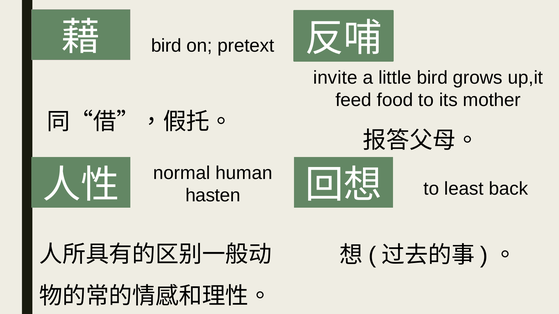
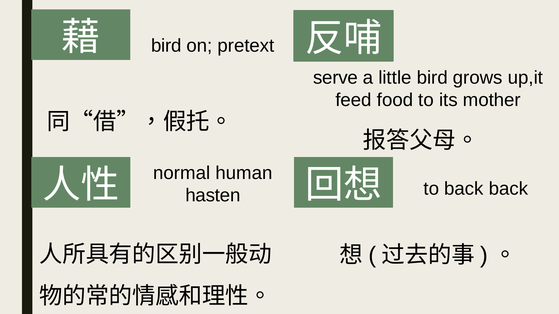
invite: invite -> serve
to least: least -> back
